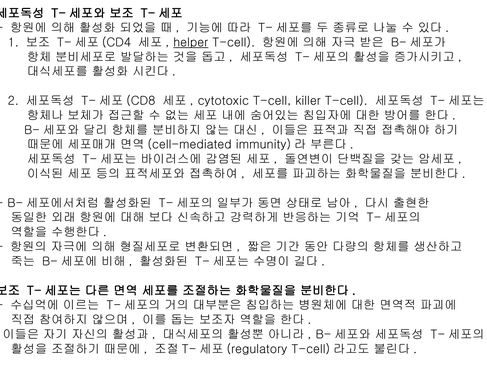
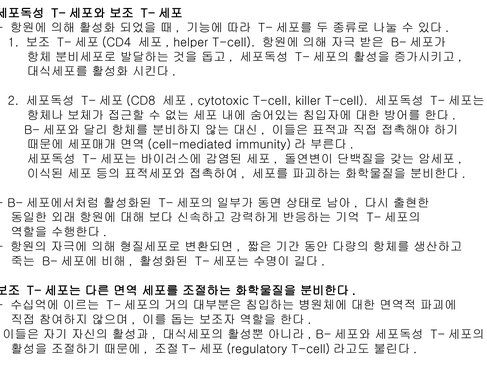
helper underline: present -> none
